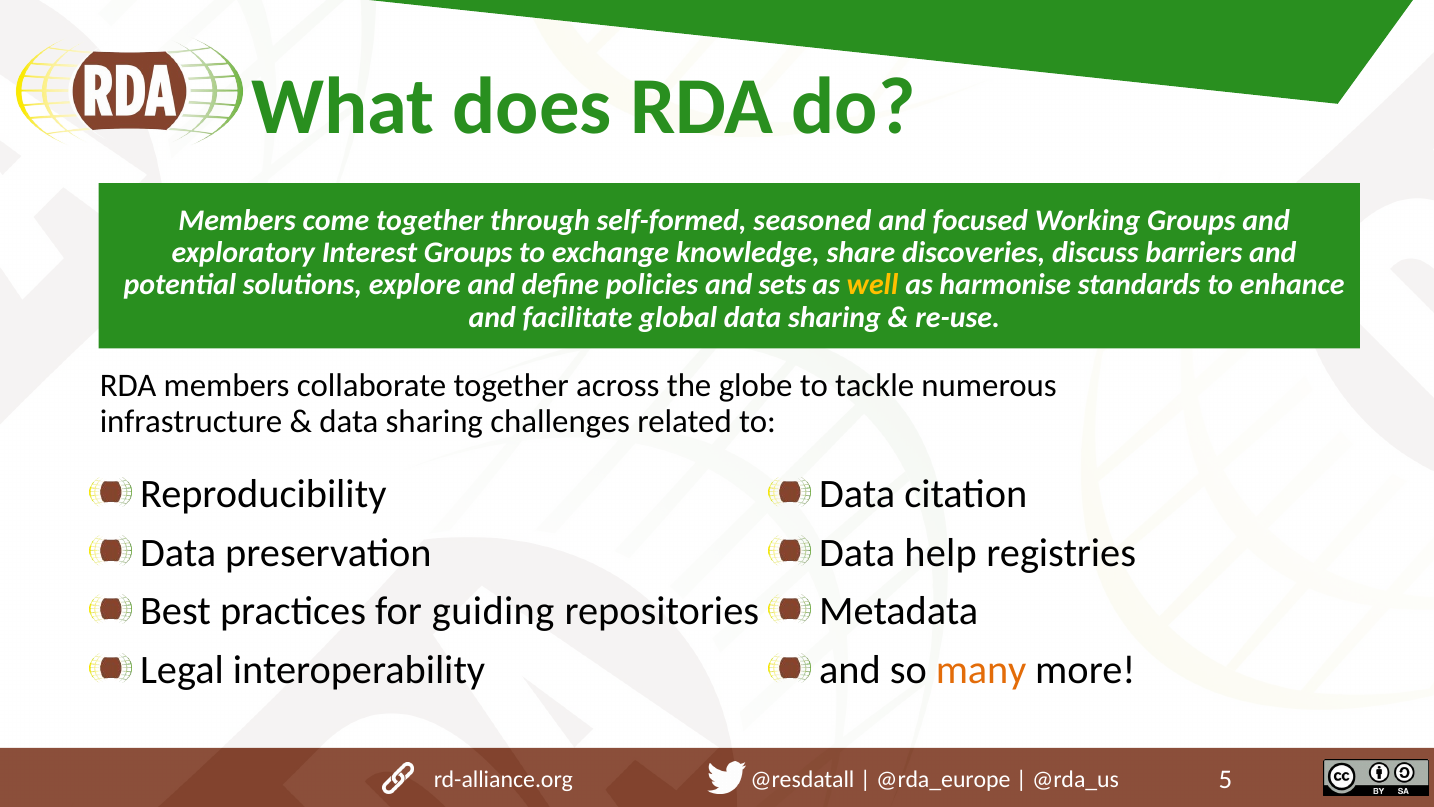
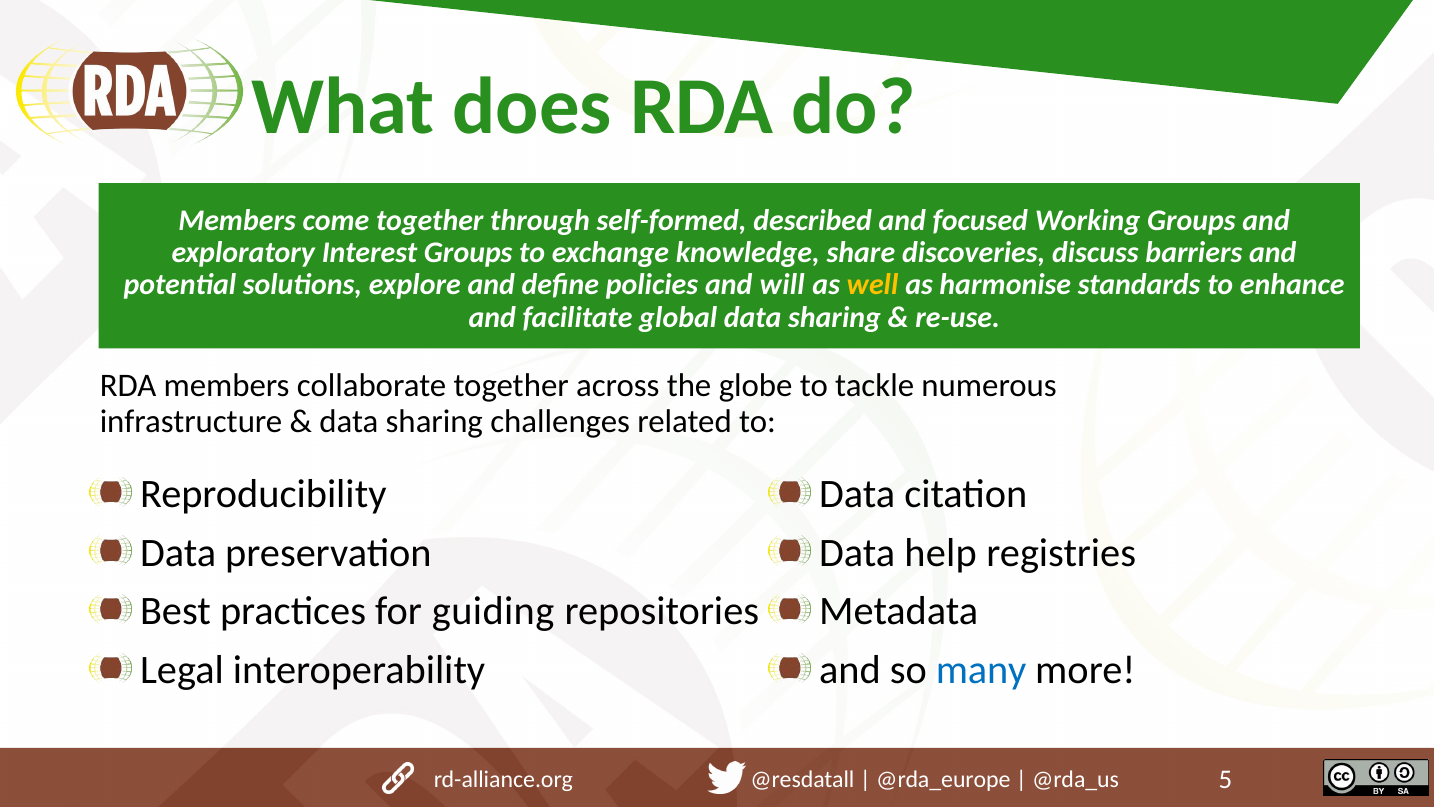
seasoned: seasoned -> described
sets: sets -> will
many colour: orange -> blue
